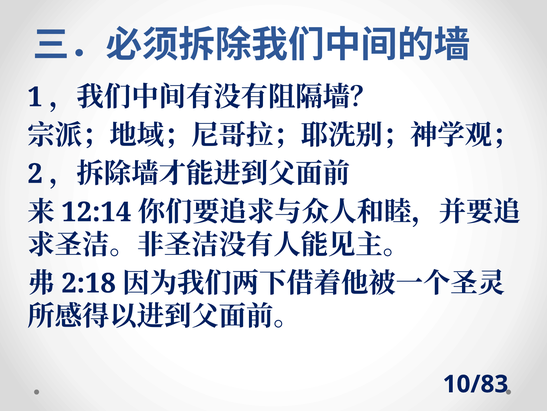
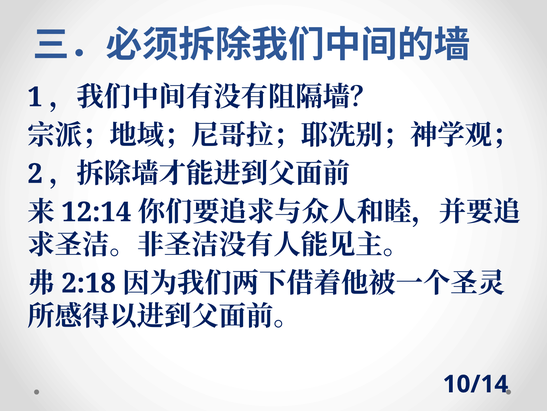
10/83: 10/83 -> 10/14
